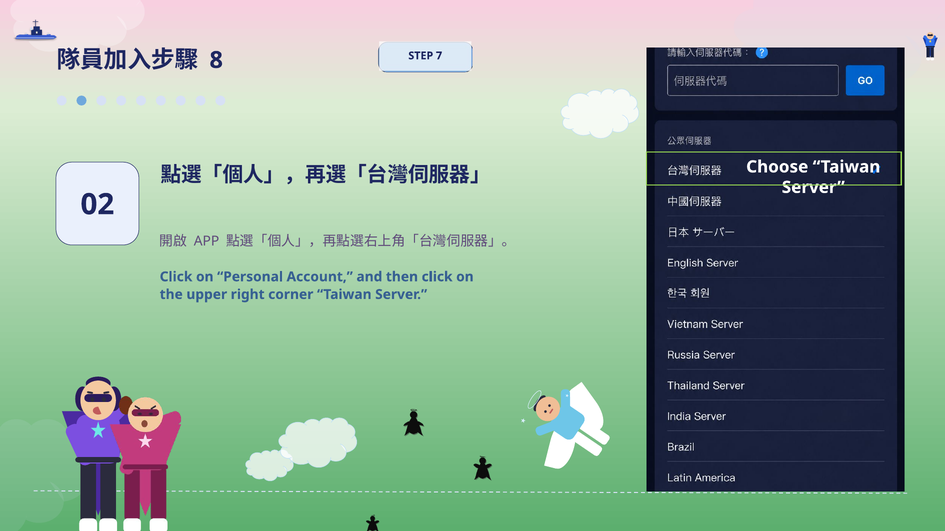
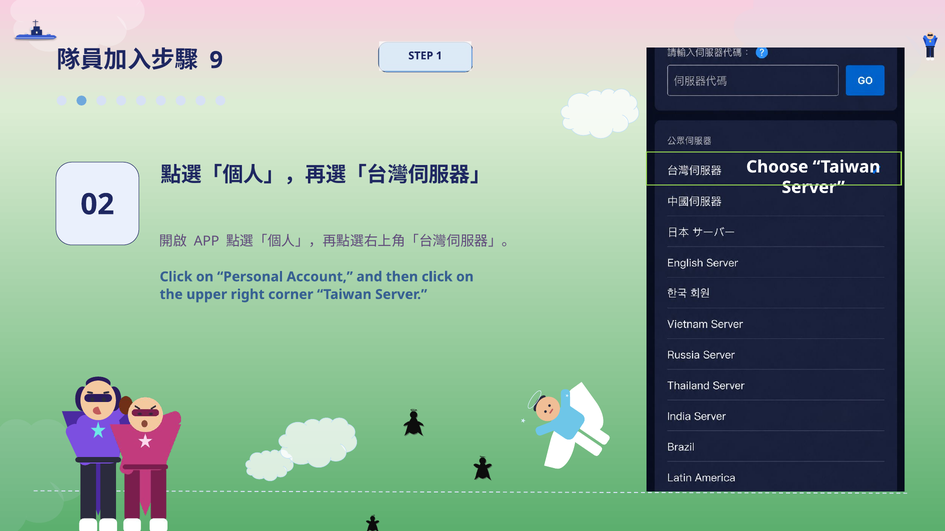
8: 8 -> 9
7: 7 -> 1
